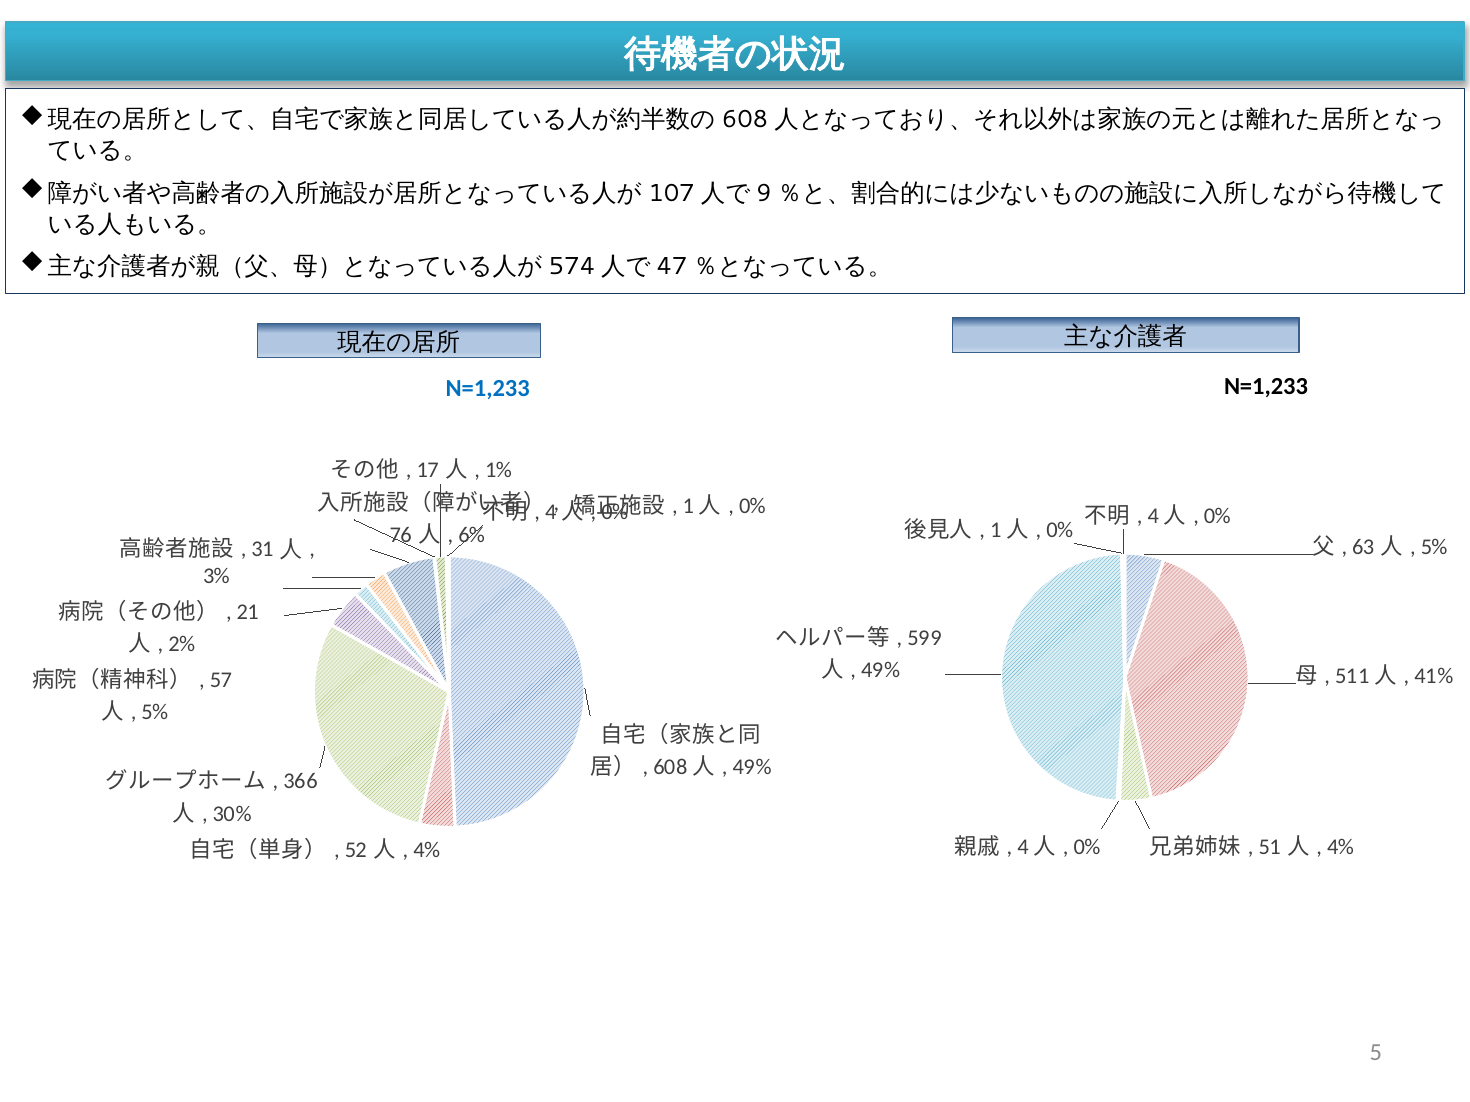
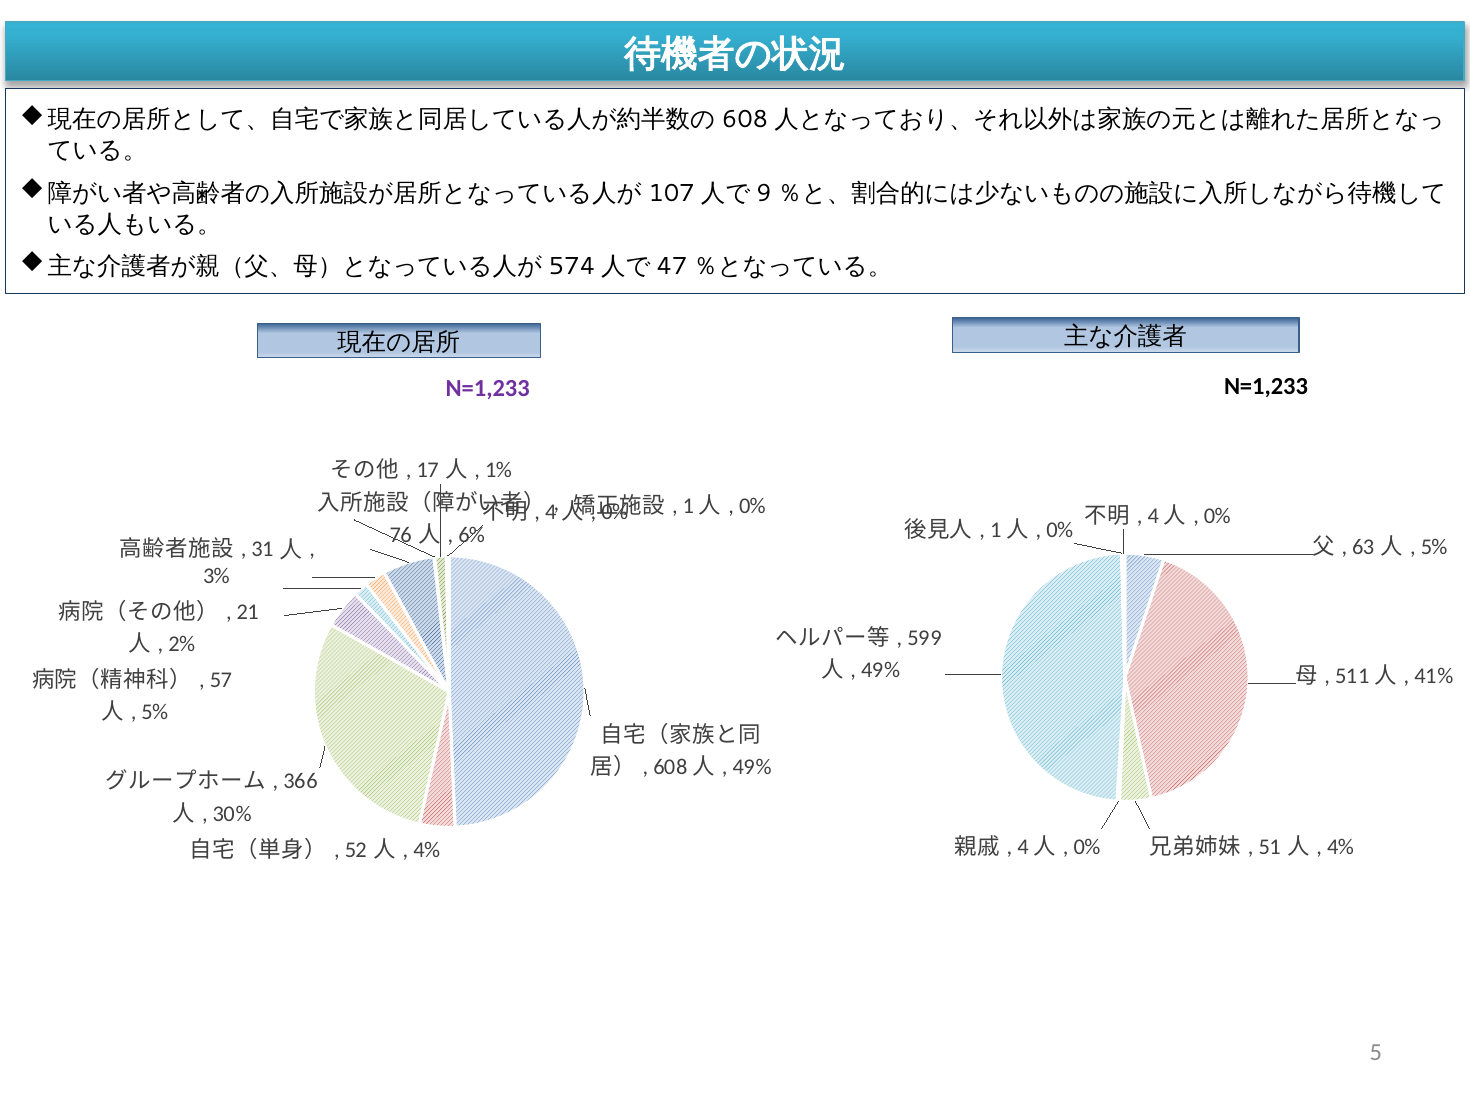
N=1,233 at (488, 389) colour: blue -> purple
